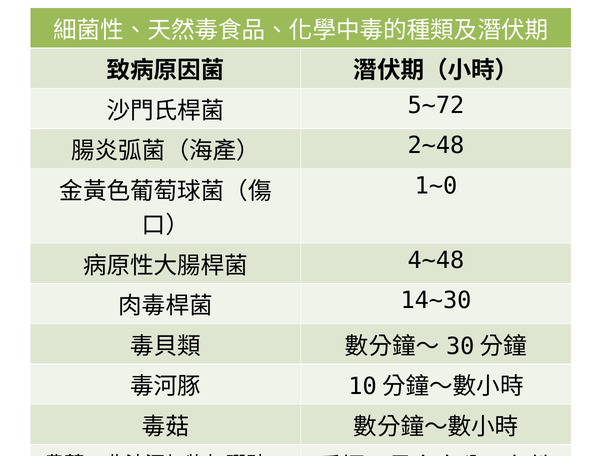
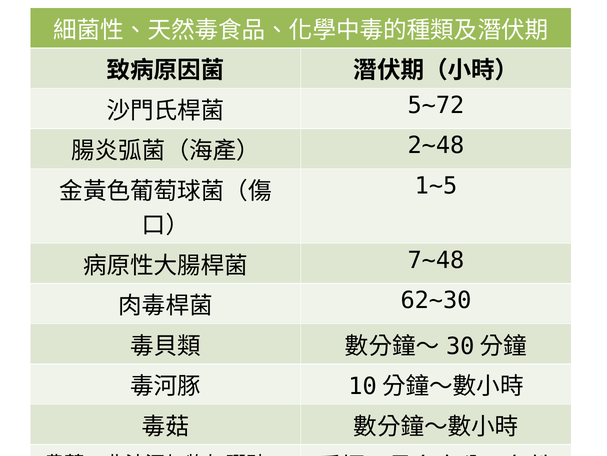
1~0: 1~0 -> 1~5
4~48: 4~48 -> 7~48
14~30: 14~30 -> 62~30
